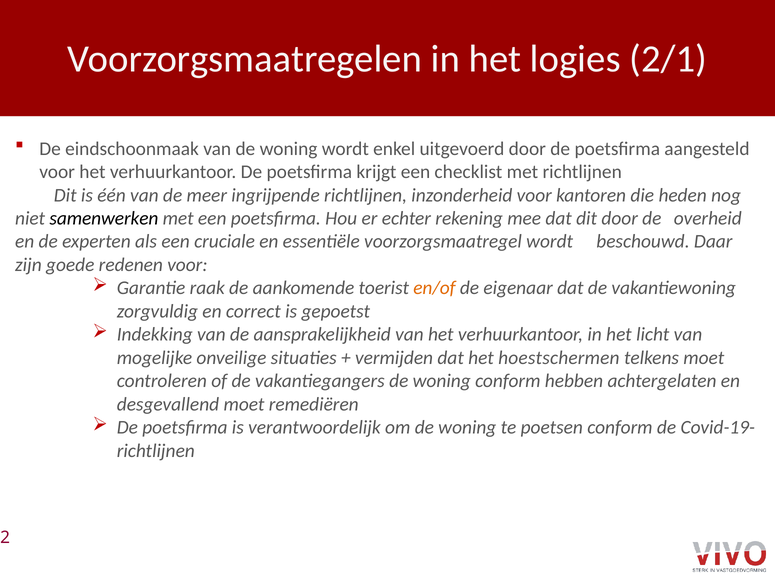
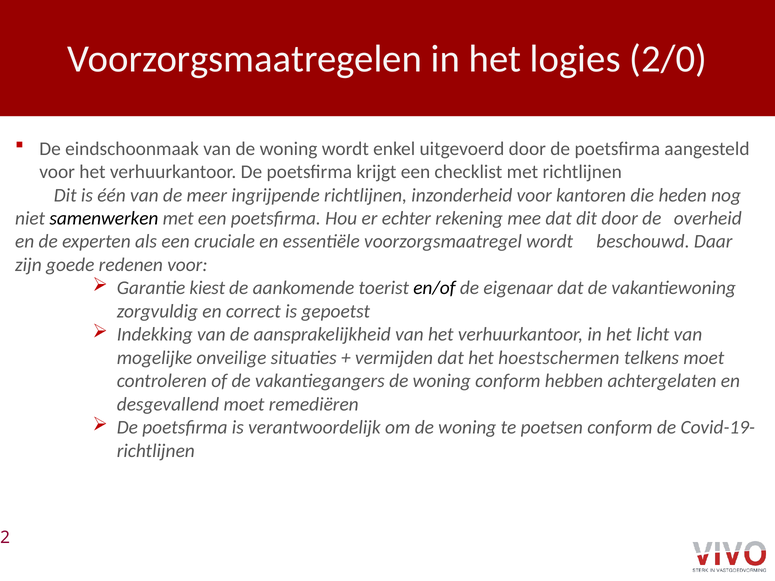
2/1: 2/1 -> 2/0
raak: raak -> kiest
en/of colour: orange -> black
